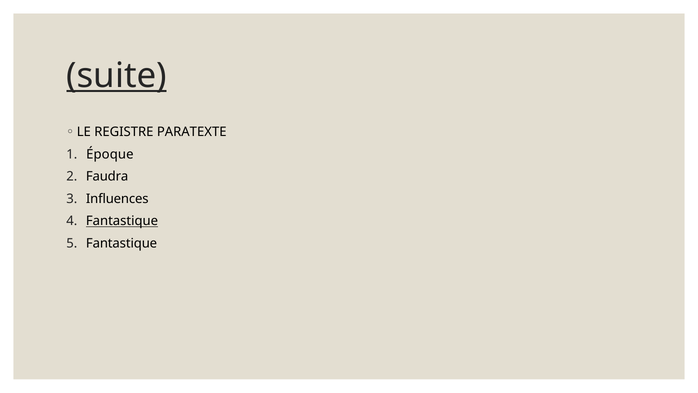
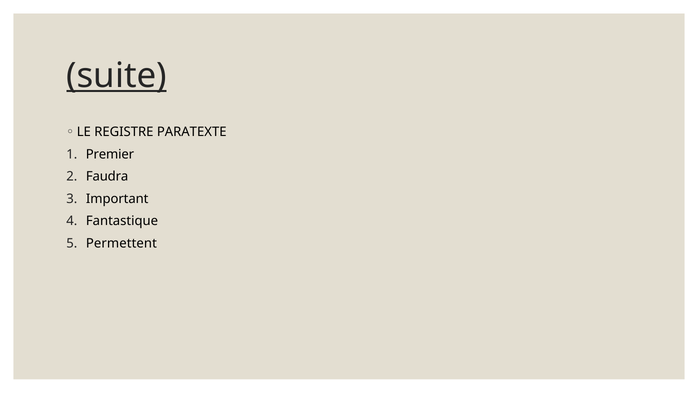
Époque: Époque -> Premier
Influences: Influences -> Important
Fantastique at (122, 221) underline: present -> none
Fantastique at (122, 243): Fantastique -> Permettent
